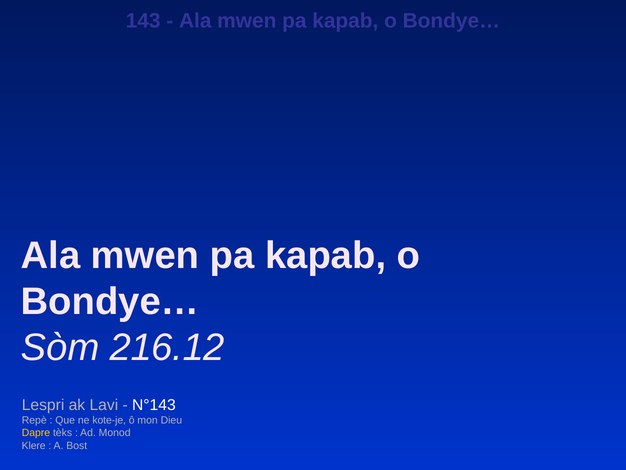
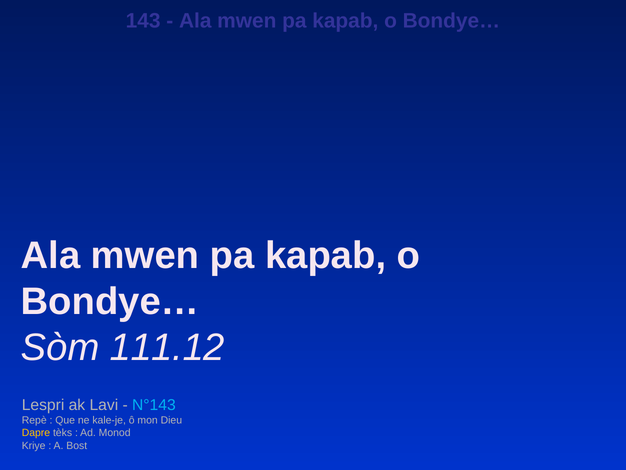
216.12: 216.12 -> 111.12
N°143 colour: white -> light blue
kote-je: kote-je -> kale-je
Klere: Klere -> Kriye
